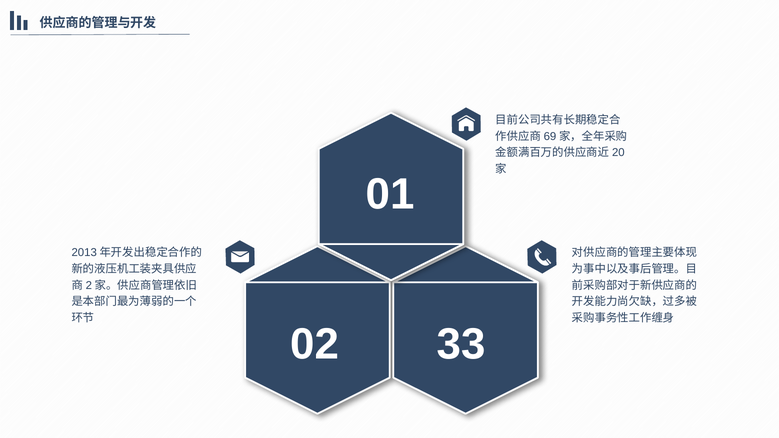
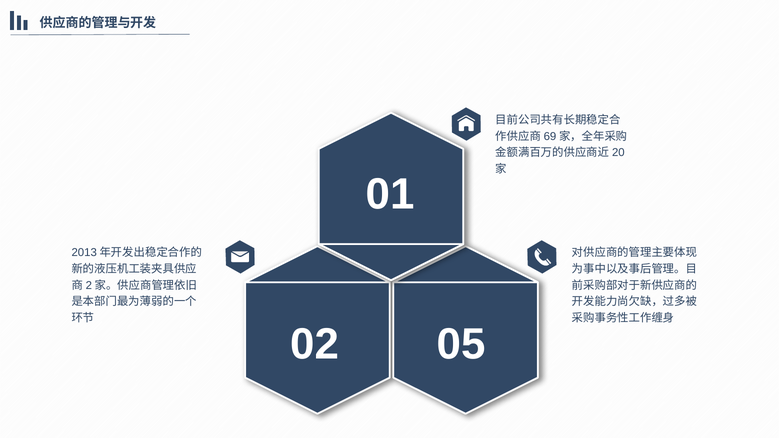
33: 33 -> 05
